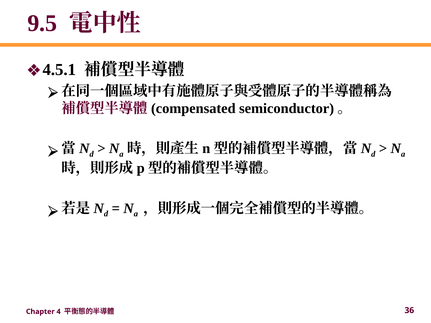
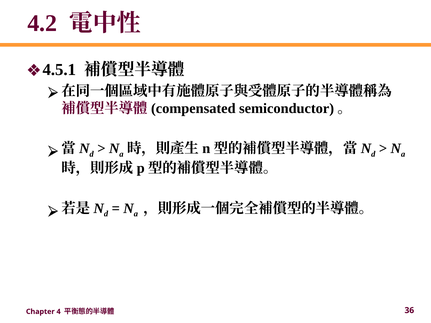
9.5: 9.5 -> 4.2
